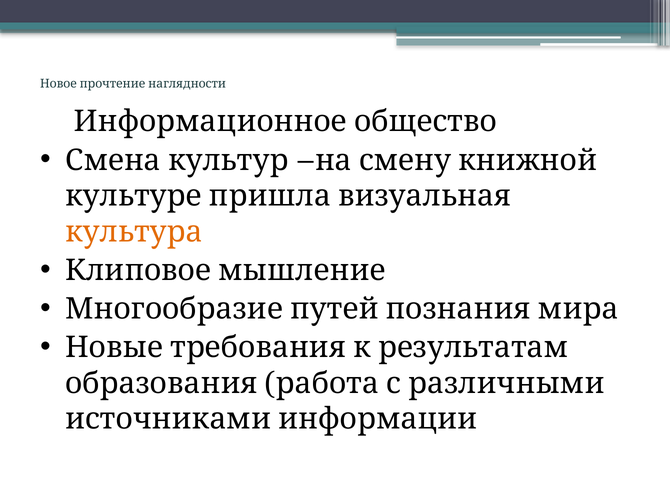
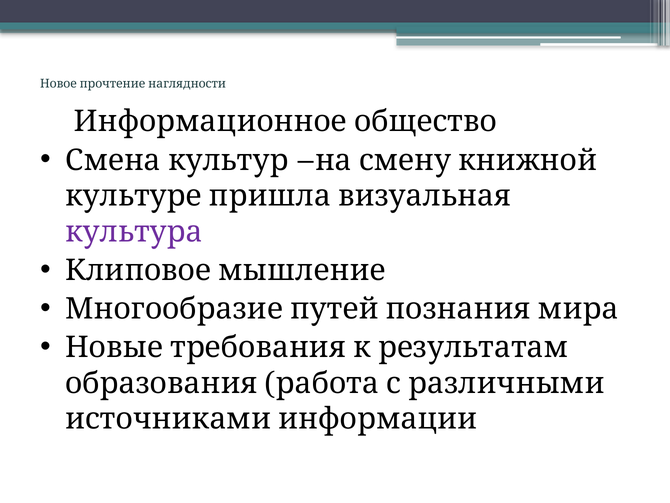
культура colour: orange -> purple
